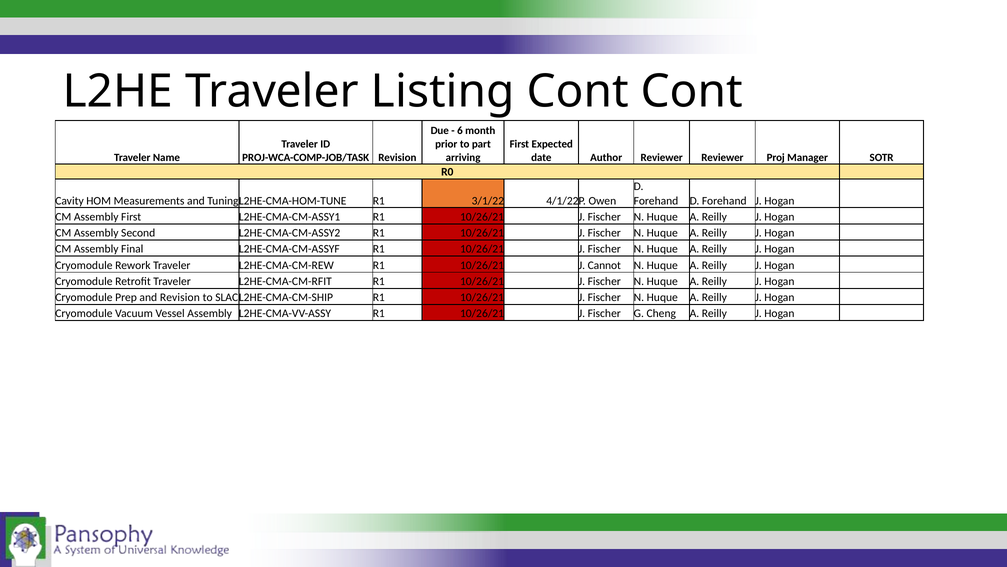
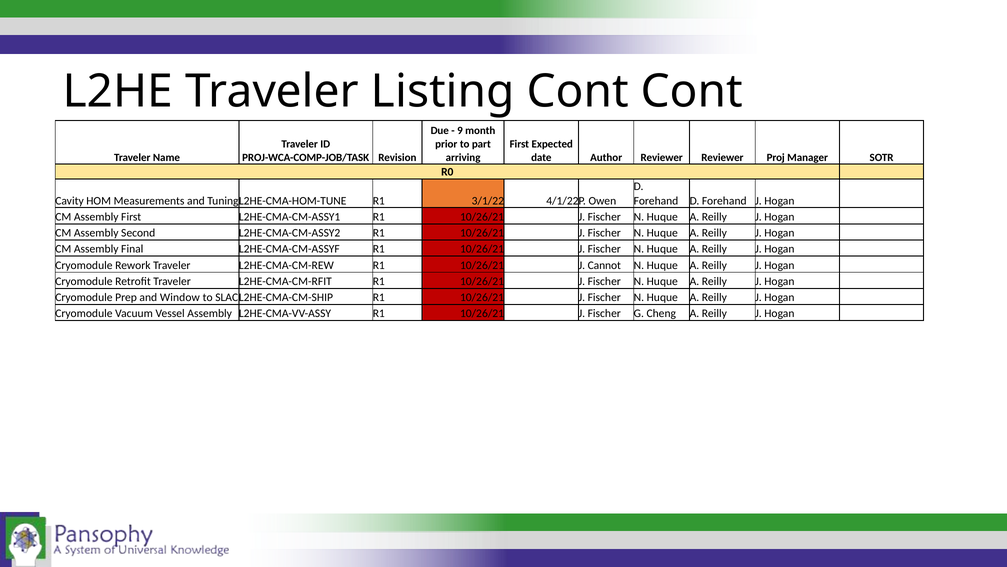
6: 6 -> 9
and Revision: Revision -> Window
